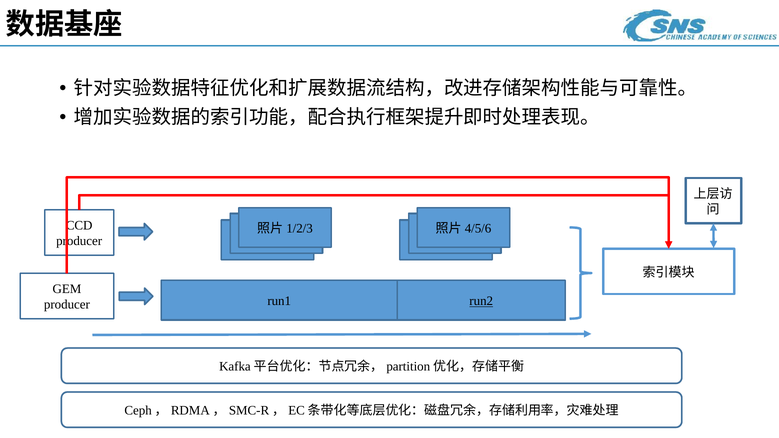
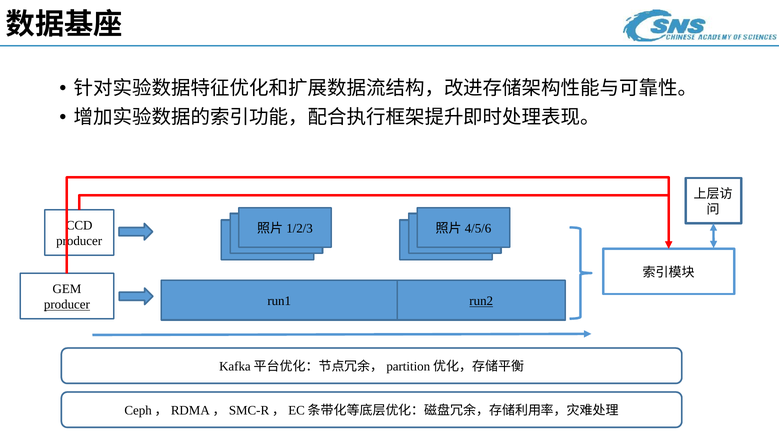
producer at (67, 305) underline: none -> present
